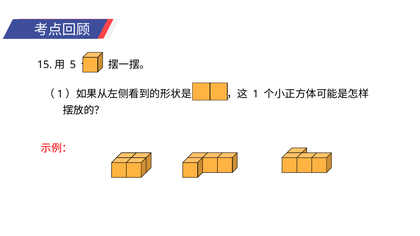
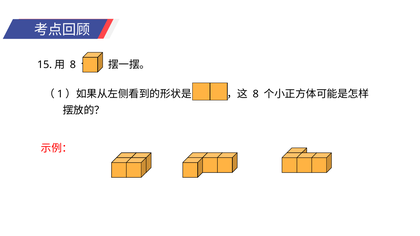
5 at (73, 65): 5 -> 8
1 at (256, 94): 1 -> 8
